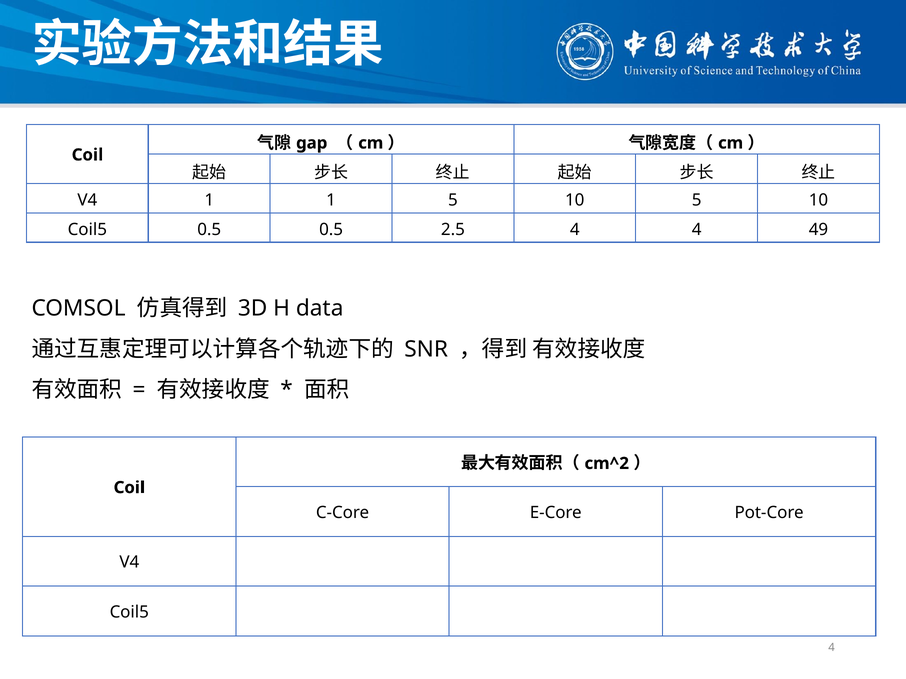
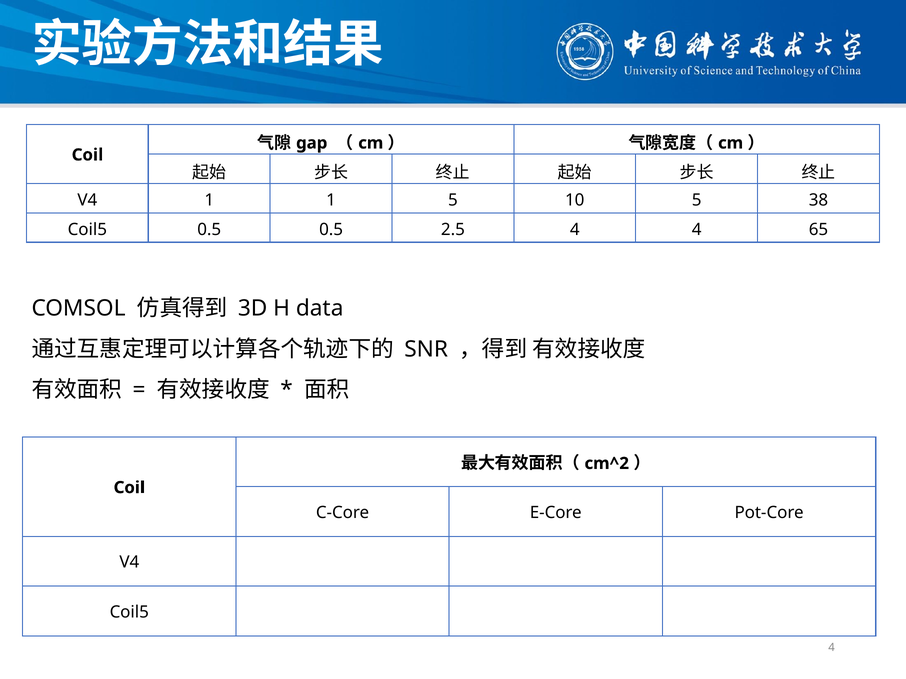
10 5 10: 10 -> 38
49: 49 -> 65
